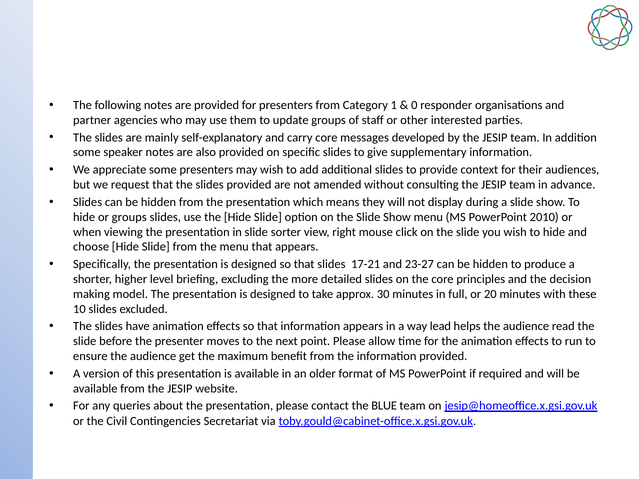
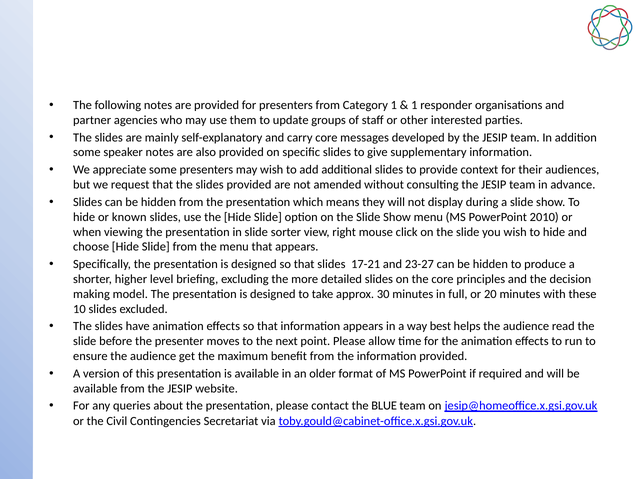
0 at (414, 105): 0 -> 1
or groups: groups -> known
lead: lead -> best
